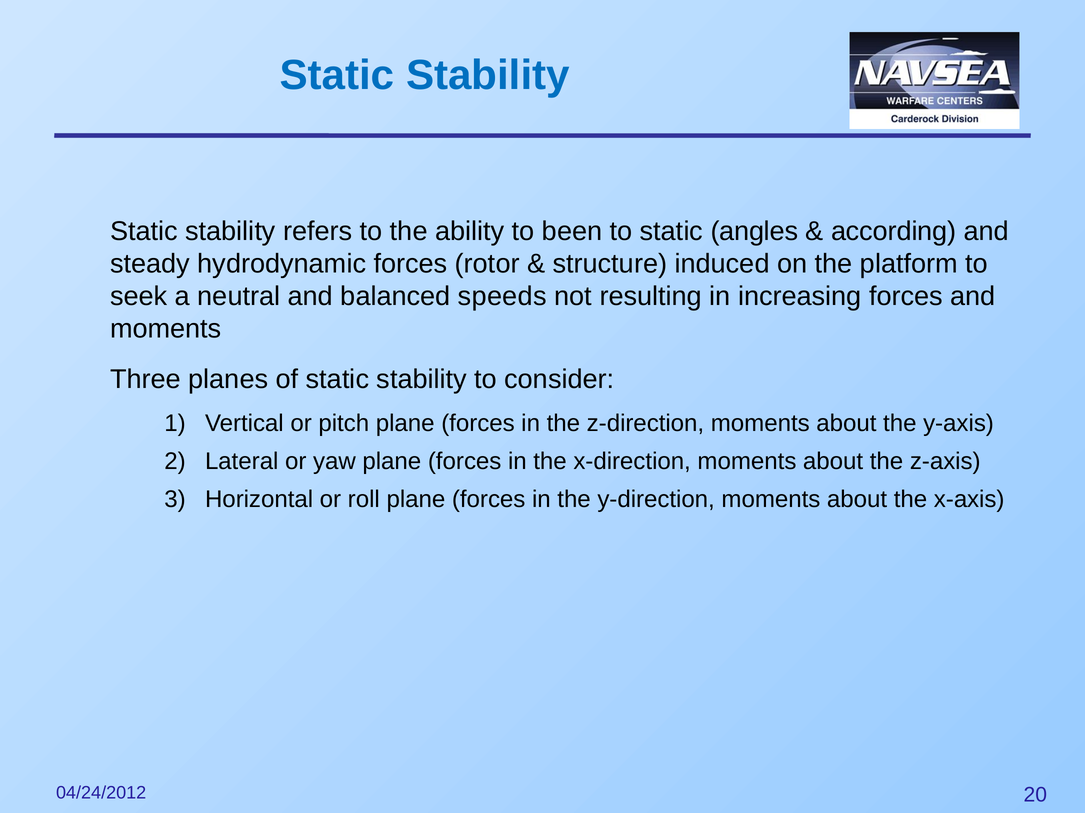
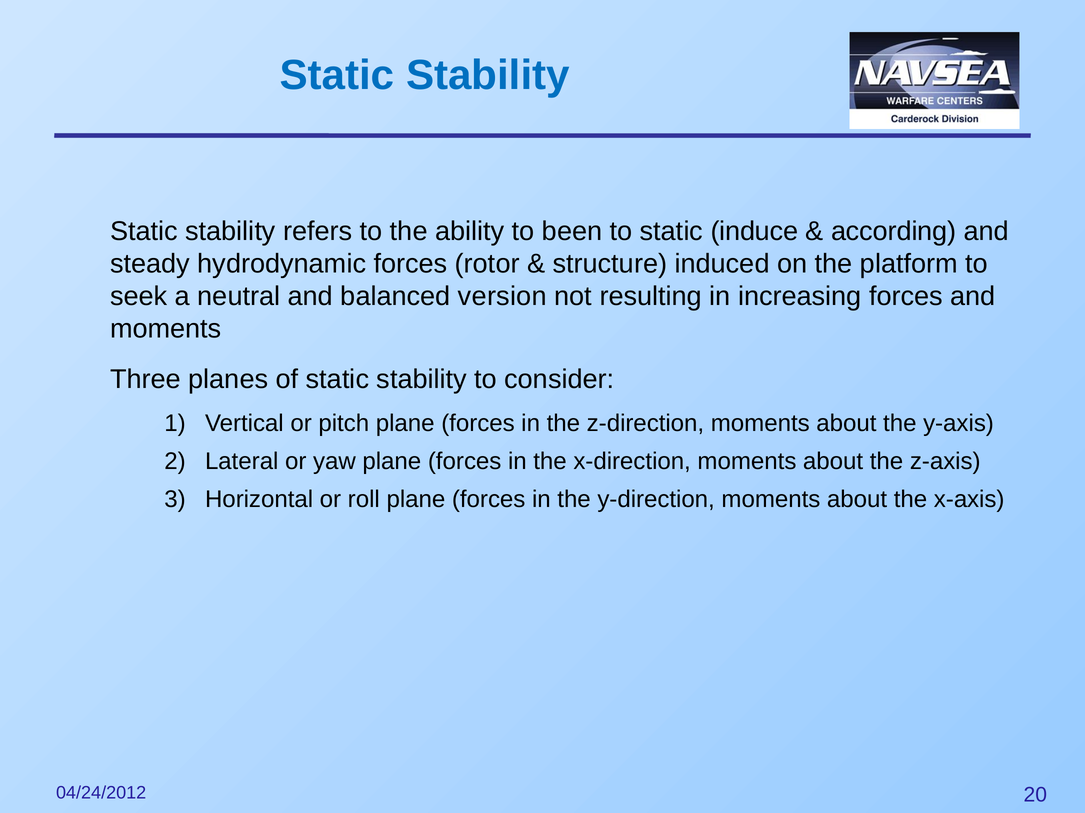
angles: angles -> induce
speeds: speeds -> version
